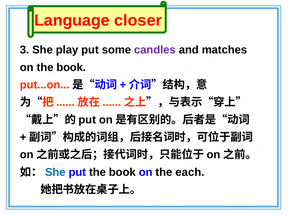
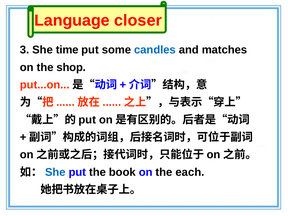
play: play -> time
candles colour: purple -> blue
on the book: book -> shop
